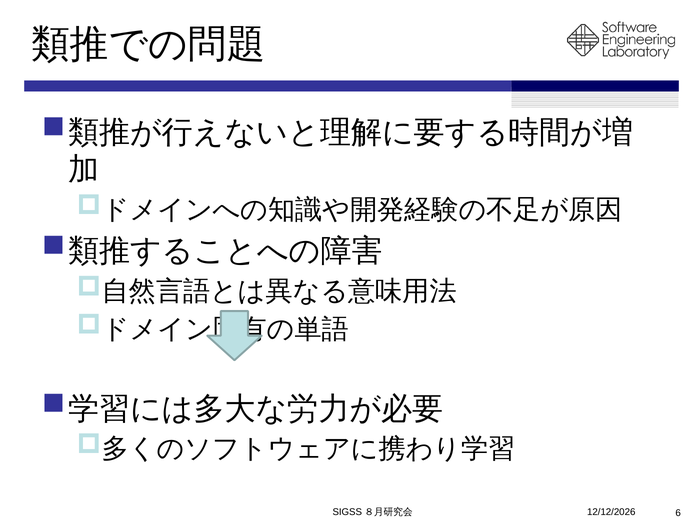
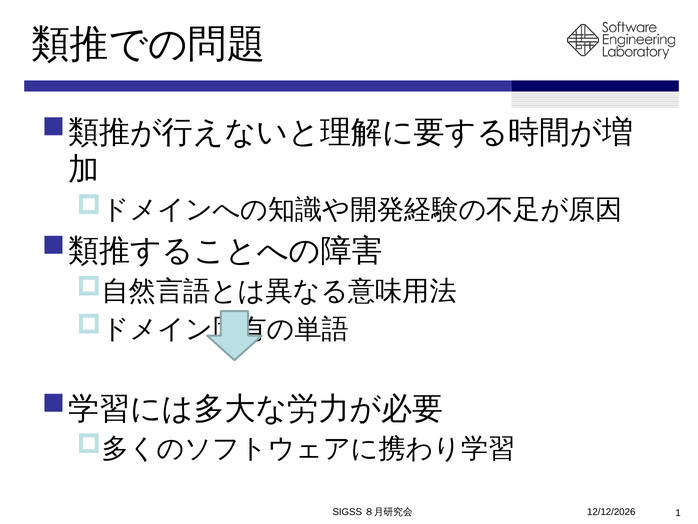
6: 6 -> 1
